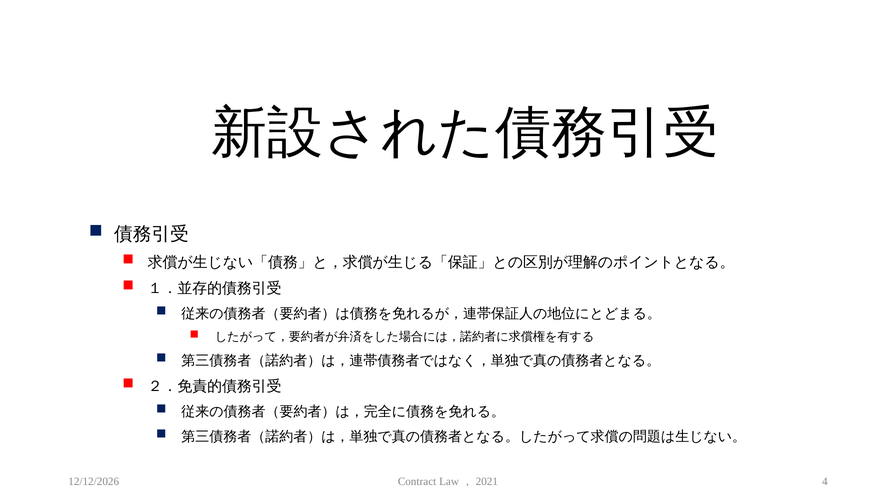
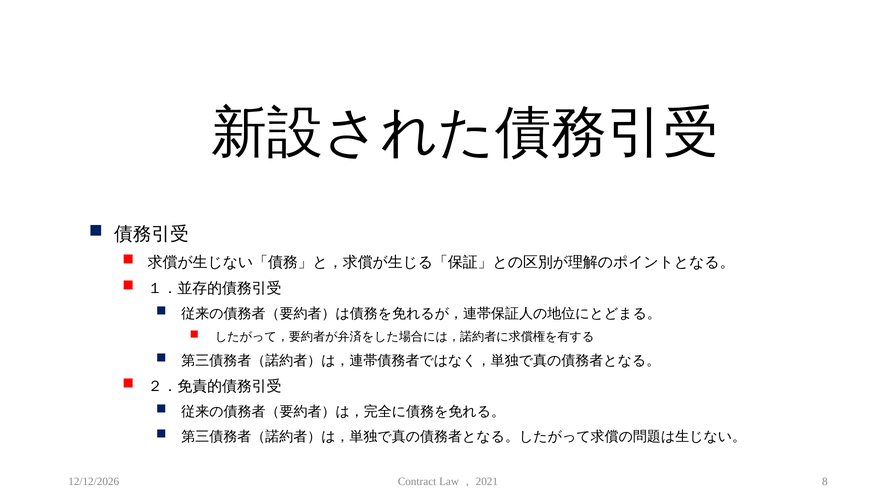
4: 4 -> 8
